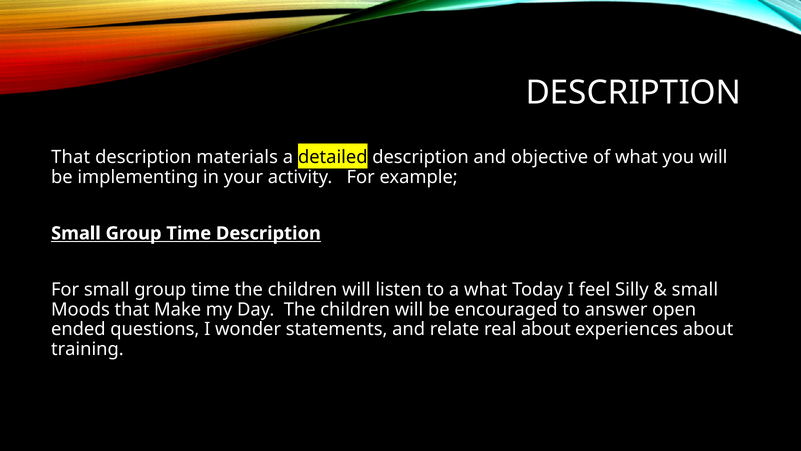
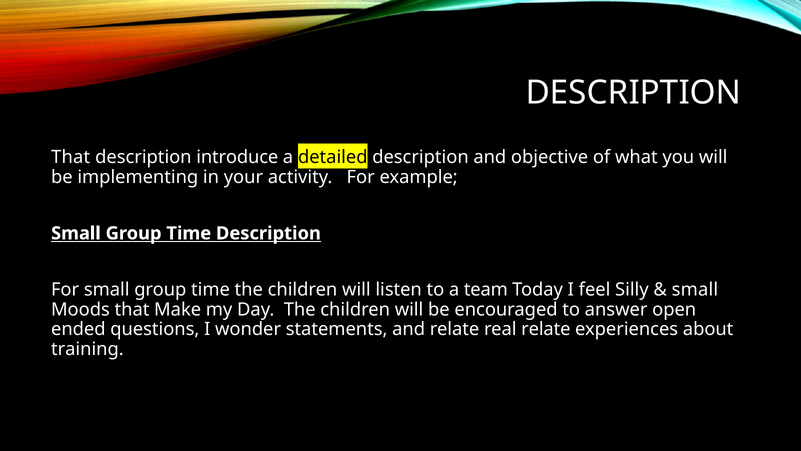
materials: materials -> introduce
a what: what -> team
real about: about -> relate
